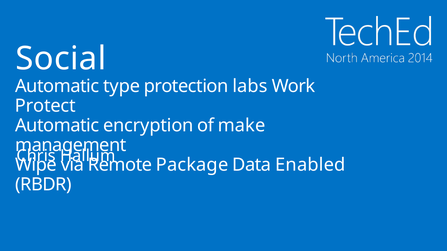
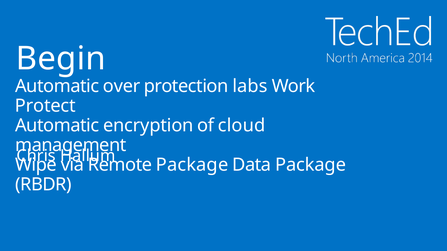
Social: Social -> Begin
type: type -> over
make: make -> cloud
Data Enabled: Enabled -> Package
